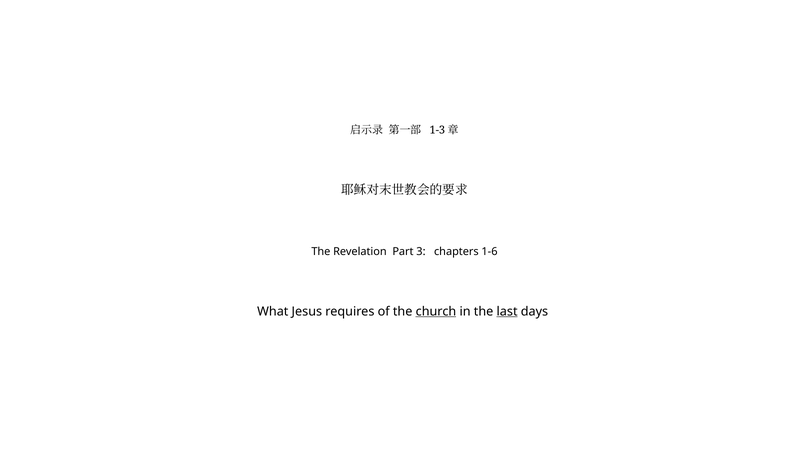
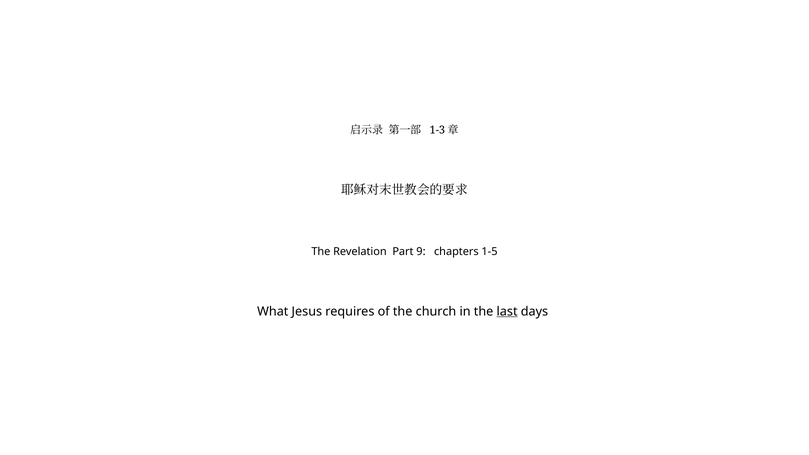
3: 3 -> 9
1-6: 1-6 -> 1-5
church underline: present -> none
